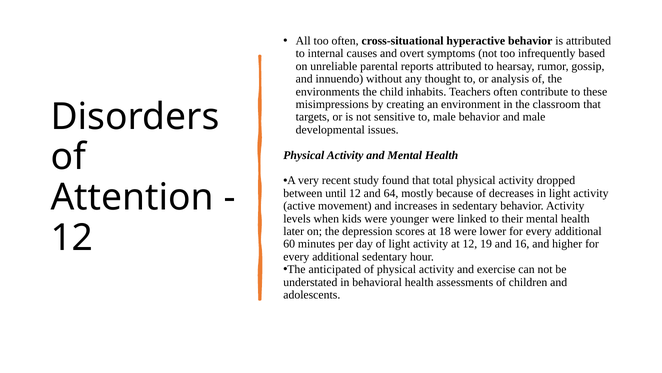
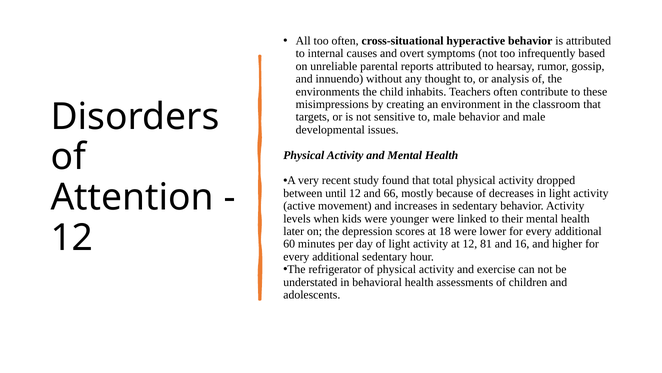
64: 64 -> 66
19: 19 -> 81
anticipated: anticipated -> refrigerator
